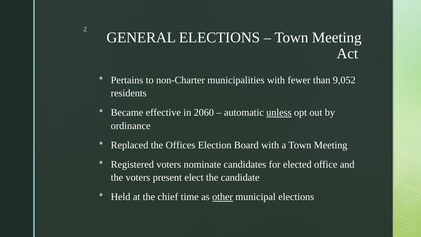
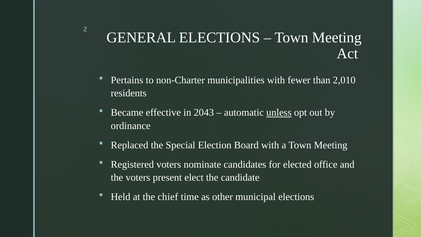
9,052: 9,052 -> 2,010
2060: 2060 -> 2043
Offices: Offices -> Special
other underline: present -> none
